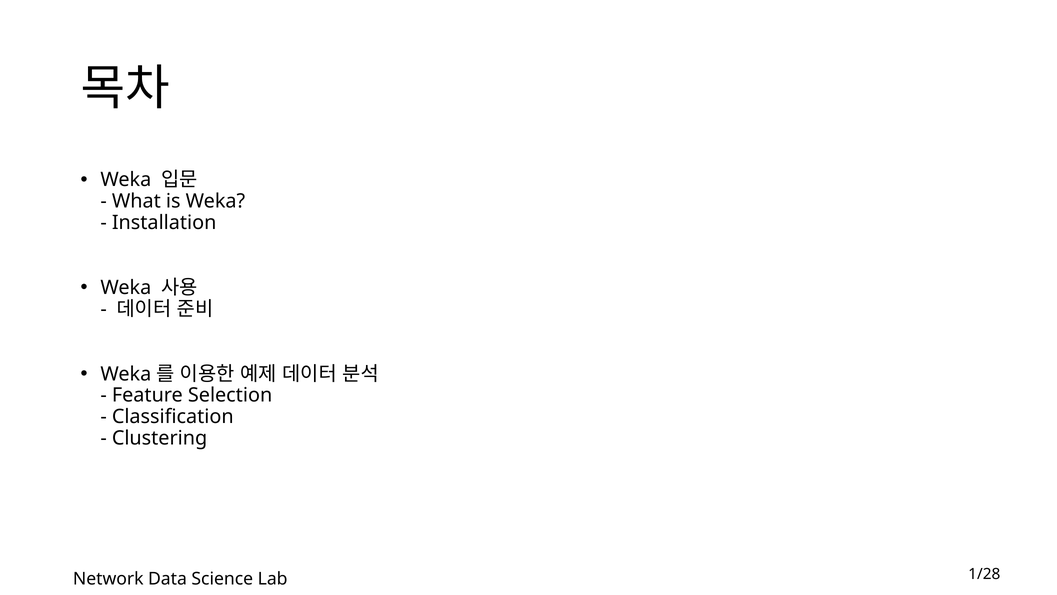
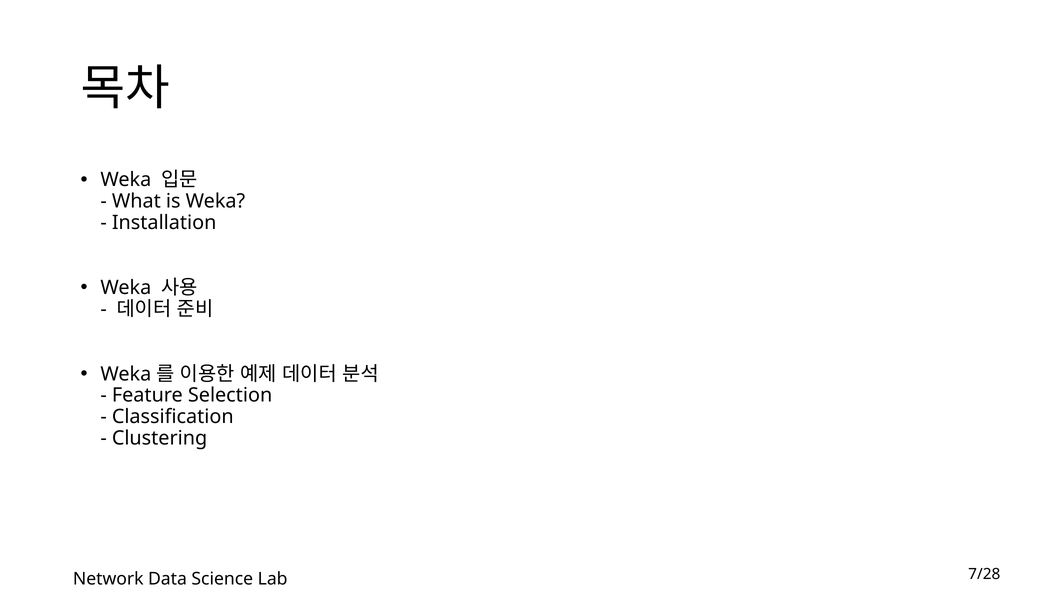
1/28: 1/28 -> 7/28
